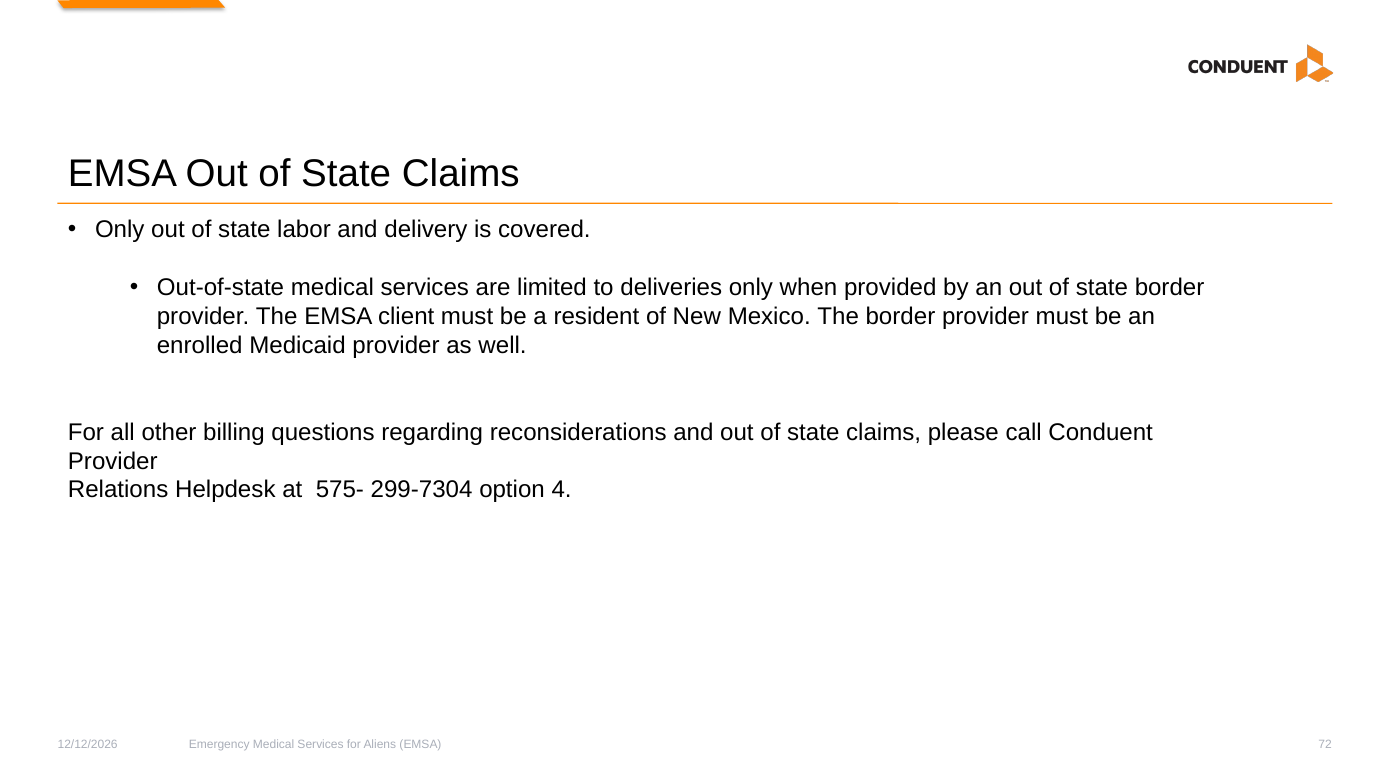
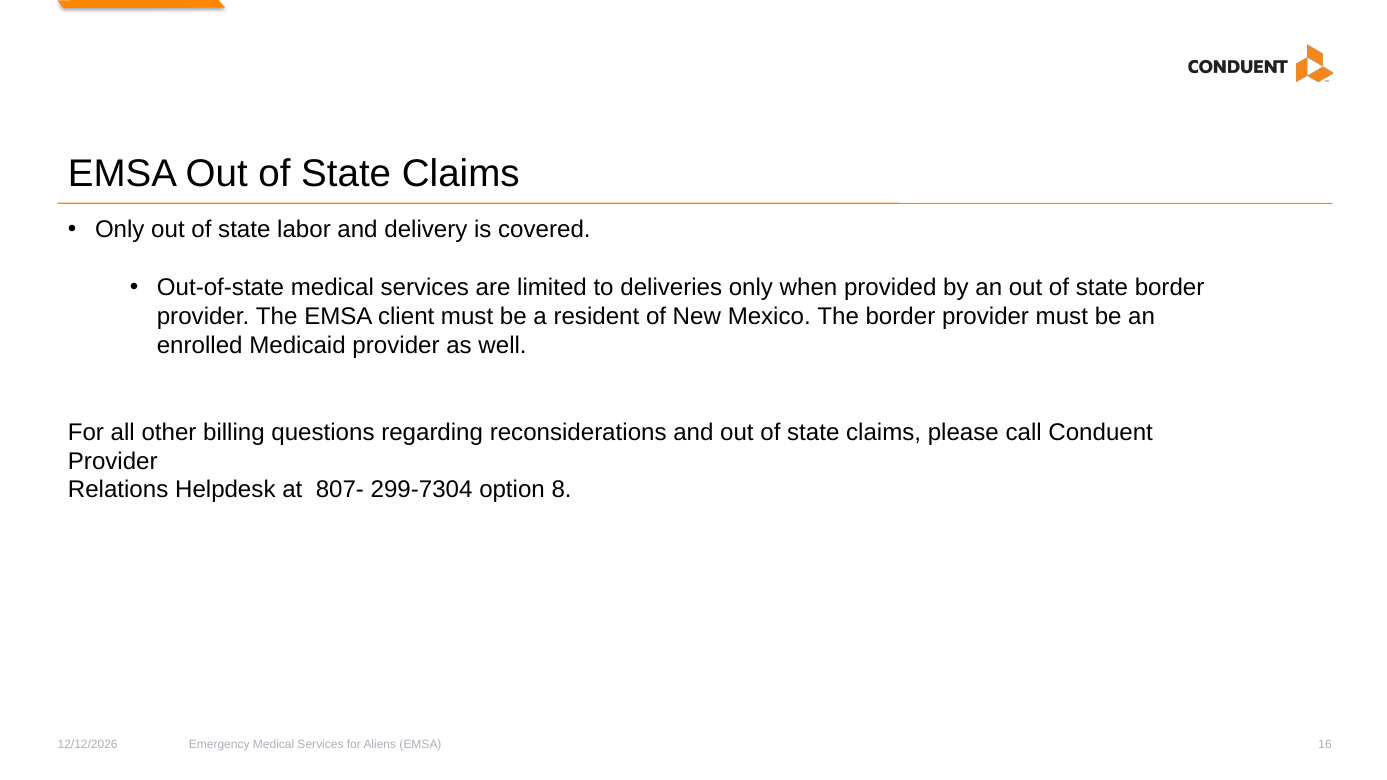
575-: 575- -> 807-
4: 4 -> 8
72: 72 -> 16
